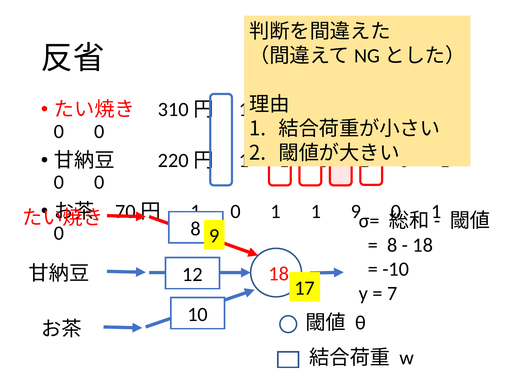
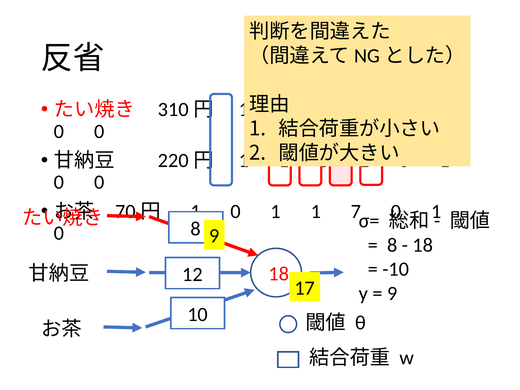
1 9: 9 -> 7
7 at (392, 294): 7 -> 9
